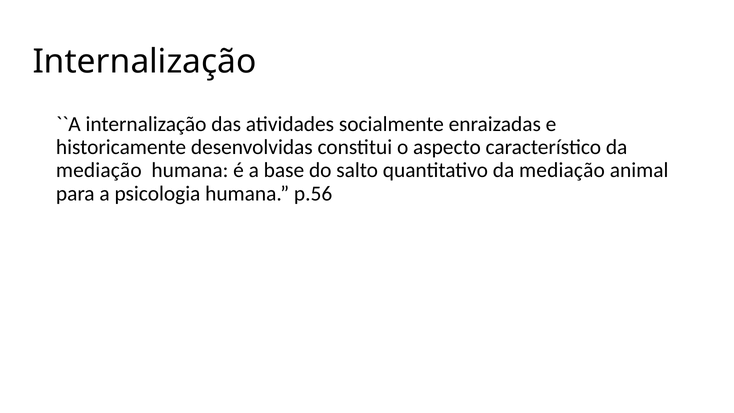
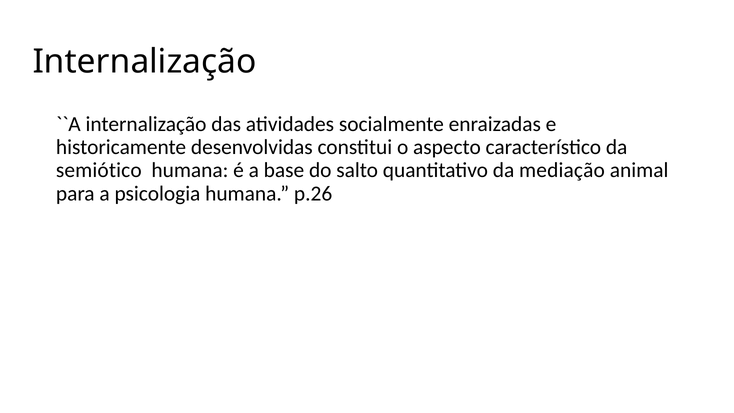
mediação at (99, 170): mediação -> semiótico
p.56: p.56 -> p.26
